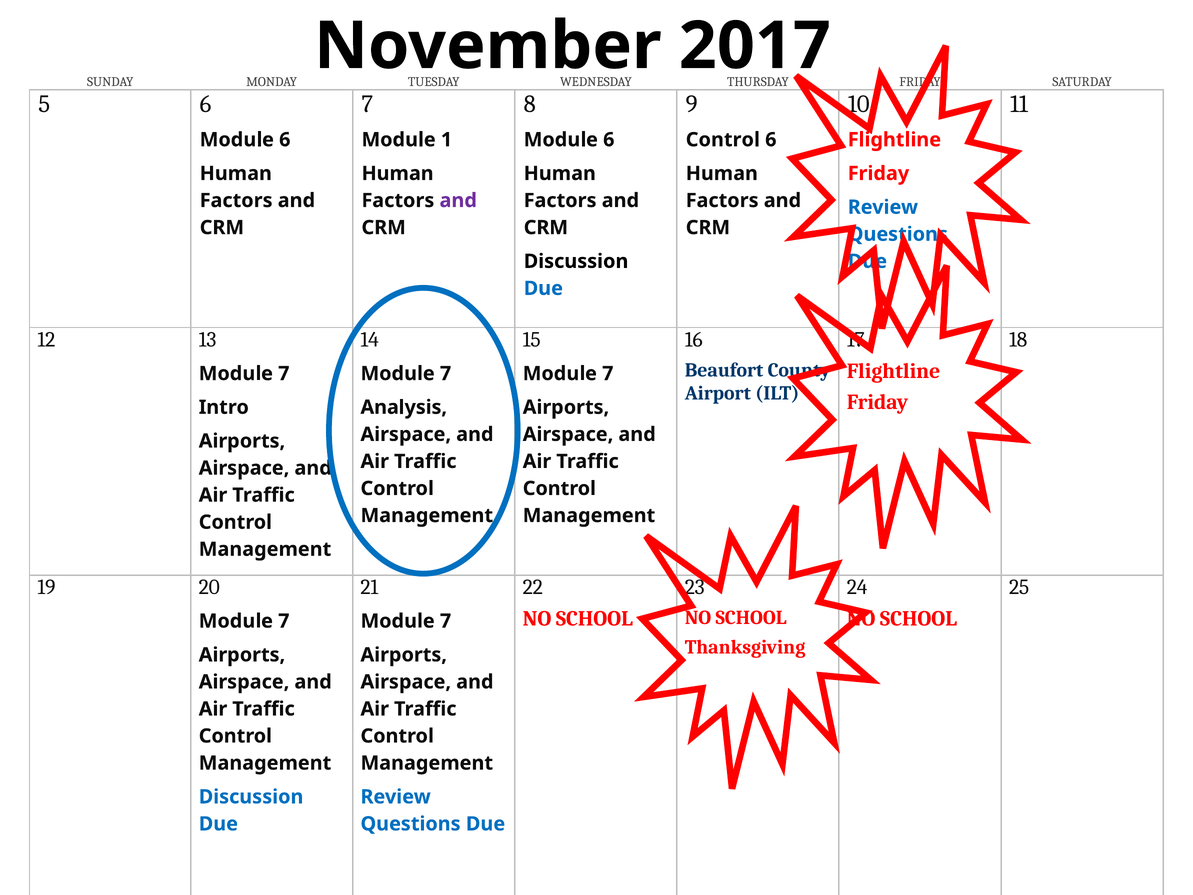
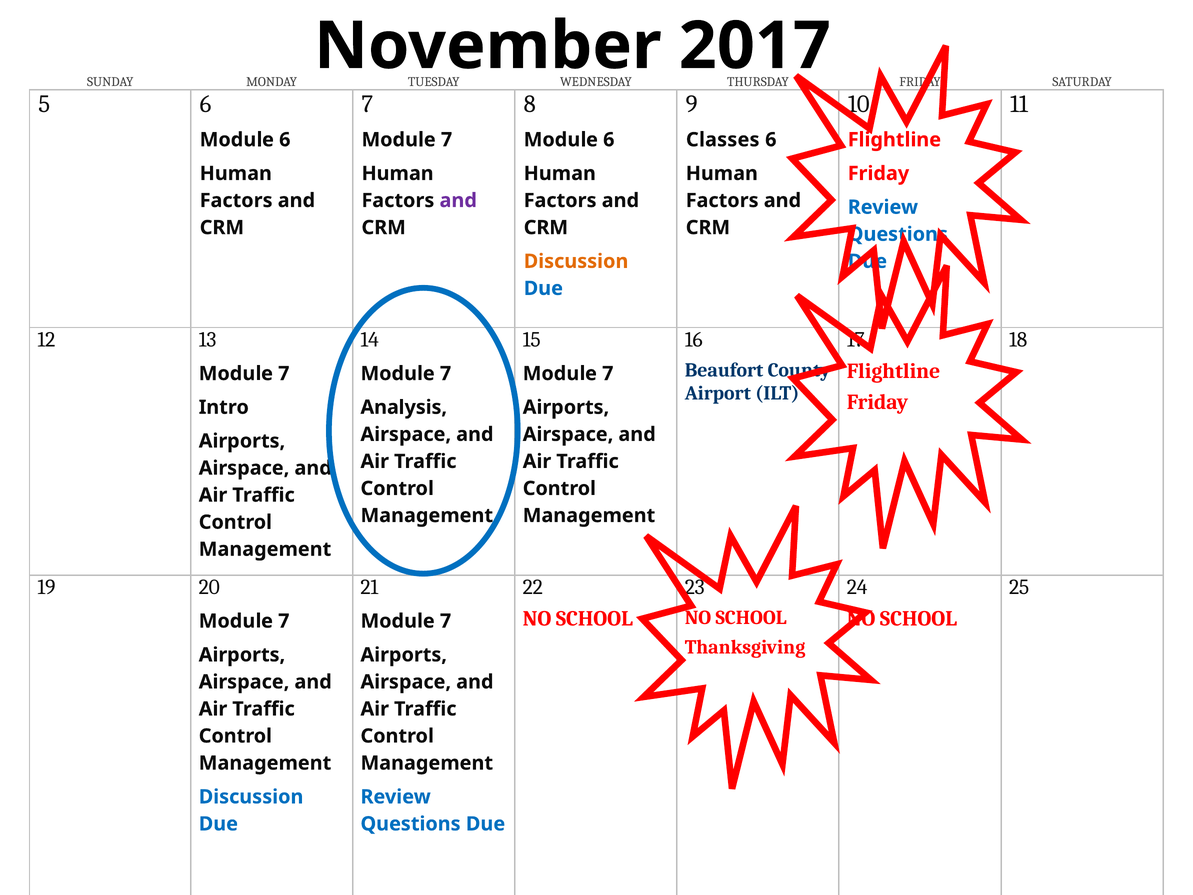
1 at (447, 140): 1 -> 7
Control at (723, 140): Control -> Classes
Discussion at (576, 261) colour: black -> orange
